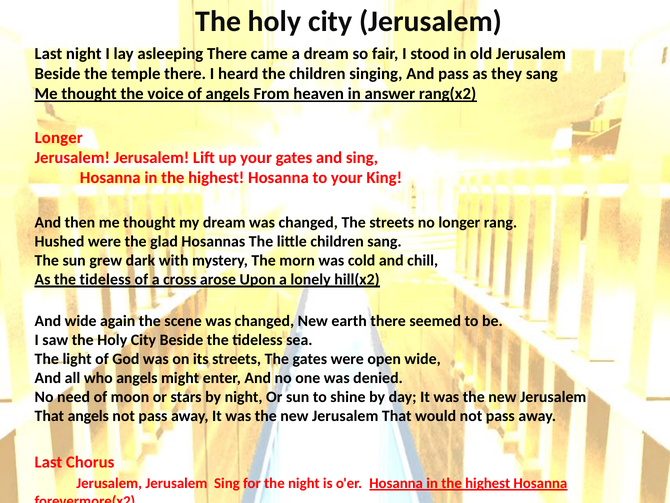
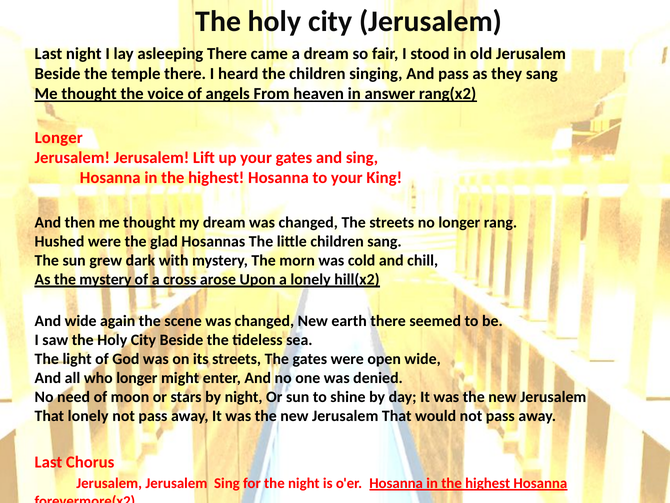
As the tideless: tideless -> mystery
who angels: angels -> longer
That angels: angels -> lonely
